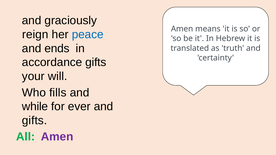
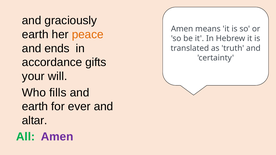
reign at (35, 34): reign -> earth
peace colour: blue -> orange
while at (35, 107): while -> earth
gifts at (35, 121): gifts -> altar
